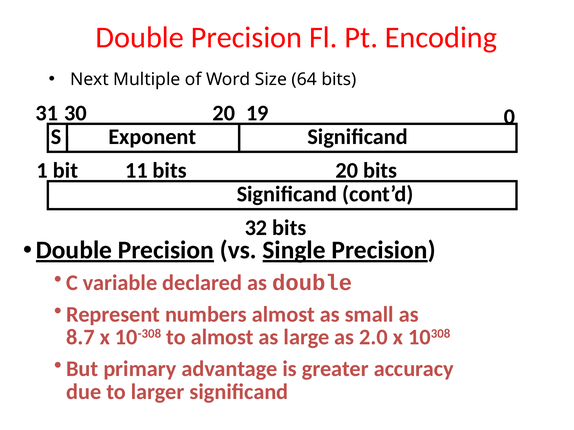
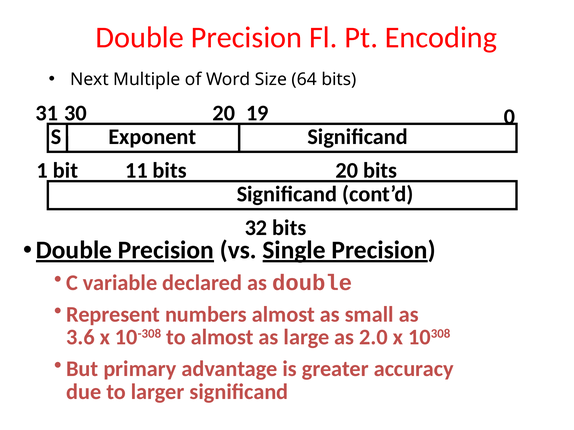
8.7: 8.7 -> 3.6
